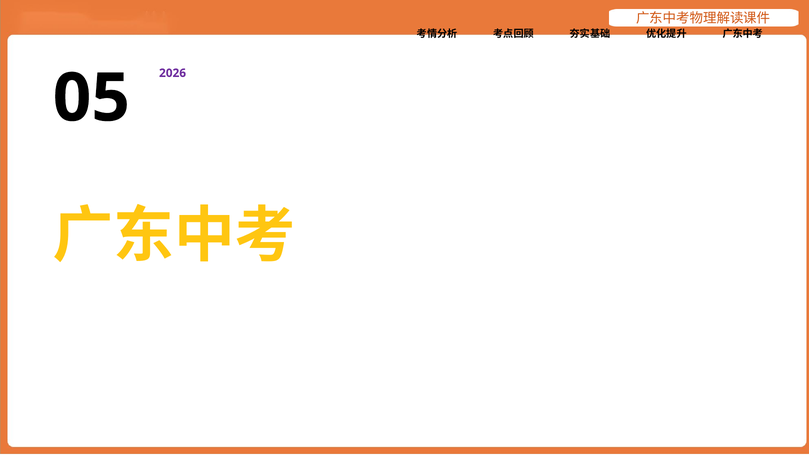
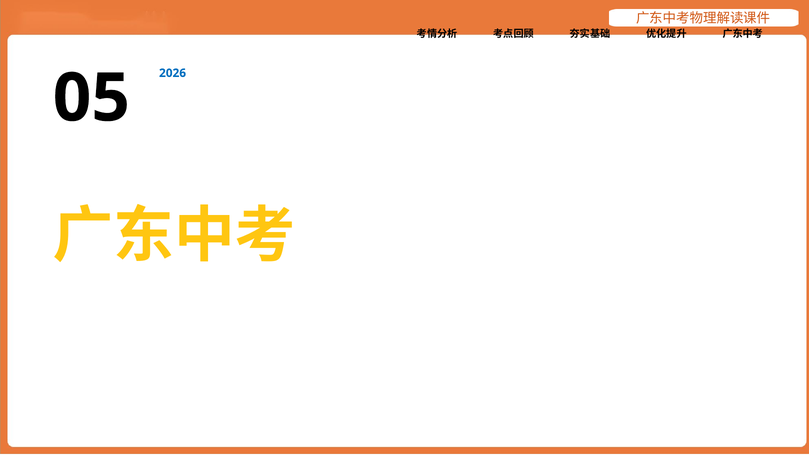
2026 colour: purple -> blue
